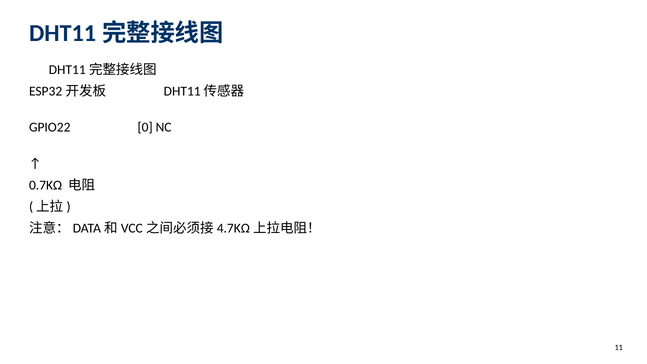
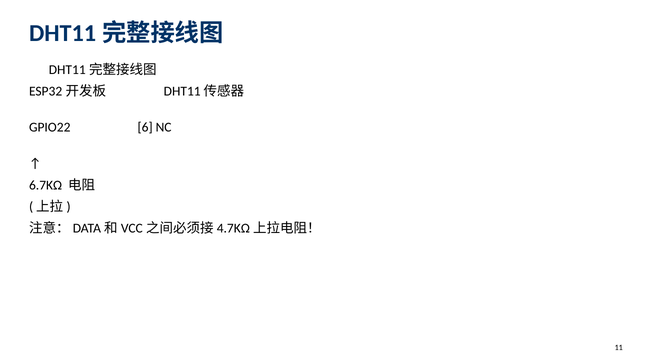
0: 0 -> 6
0.7KΩ: 0.7KΩ -> 6.7KΩ
